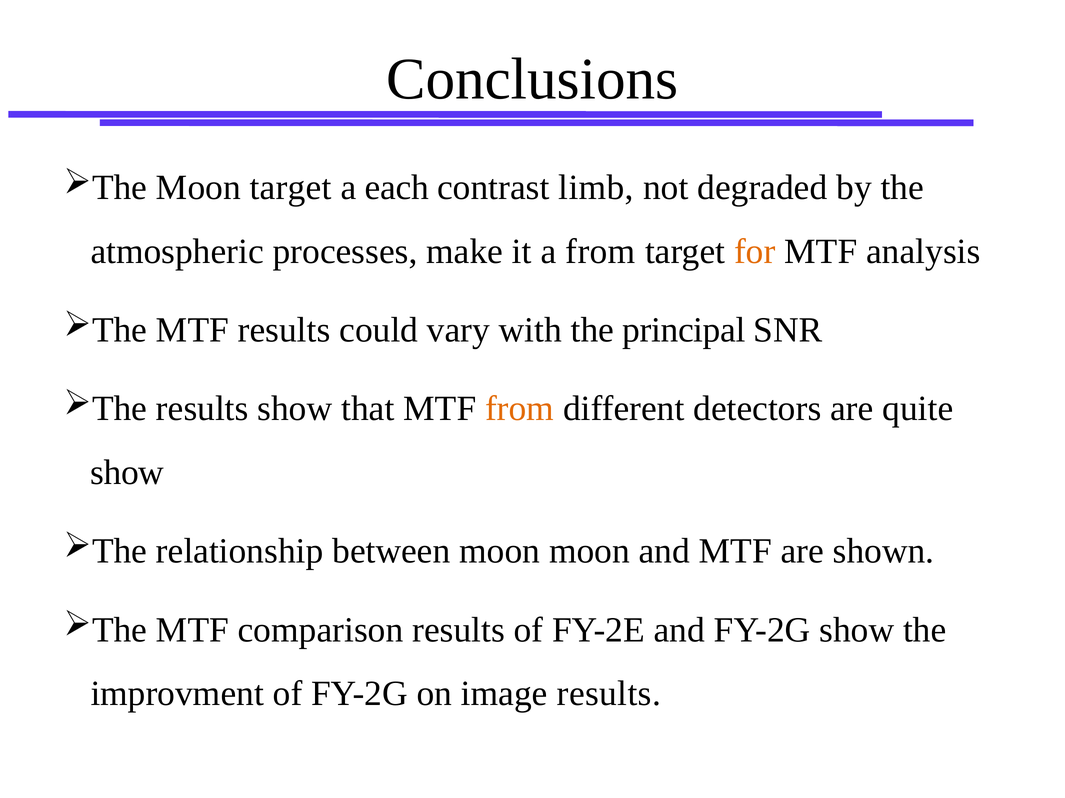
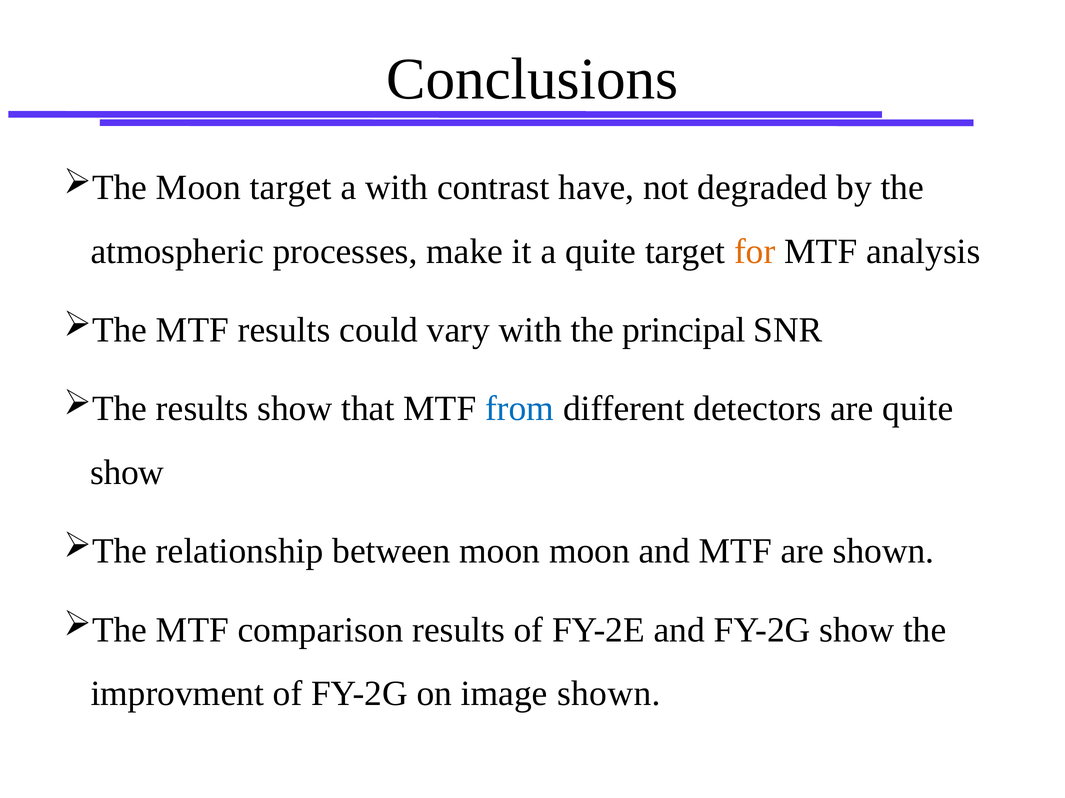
a each: each -> with
limb: limb -> have
a from: from -> quite
from at (520, 409) colour: orange -> blue
image results: results -> shown
